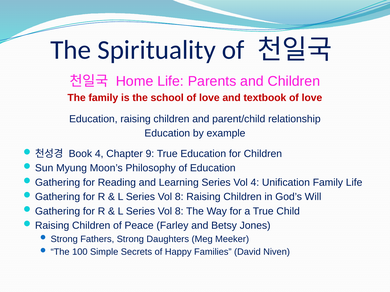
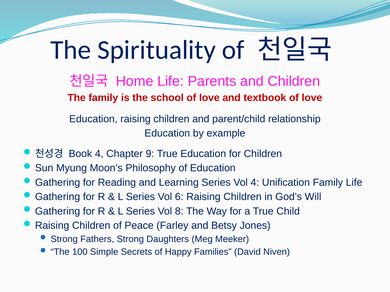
8 at (179, 197): 8 -> 6
